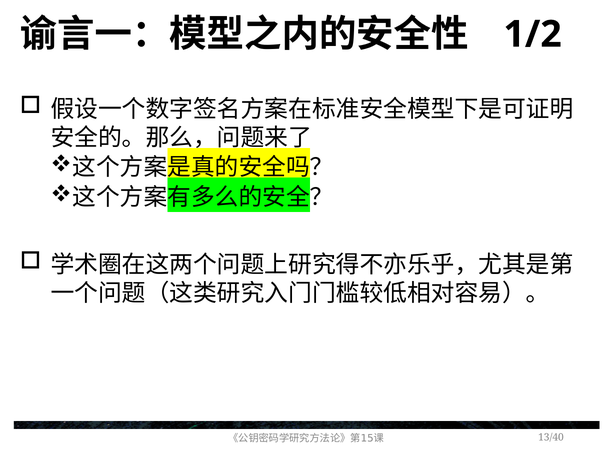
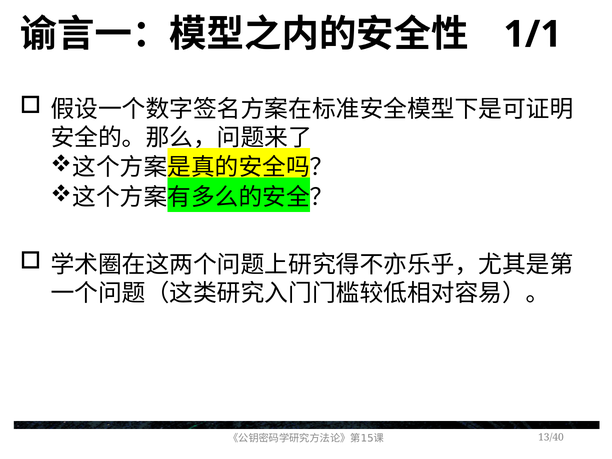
1/2: 1/2 -> 1/1
